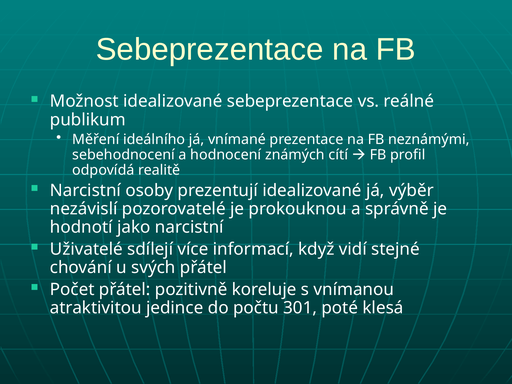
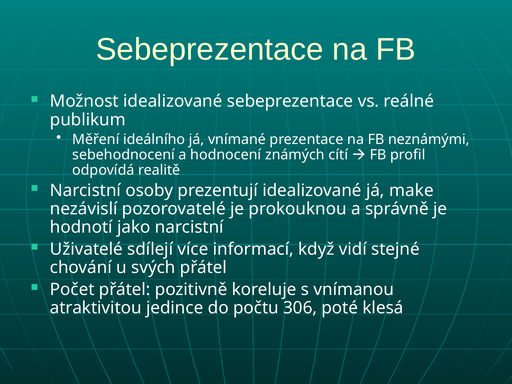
výběr: výběr -> make
301: 301 -> 306
